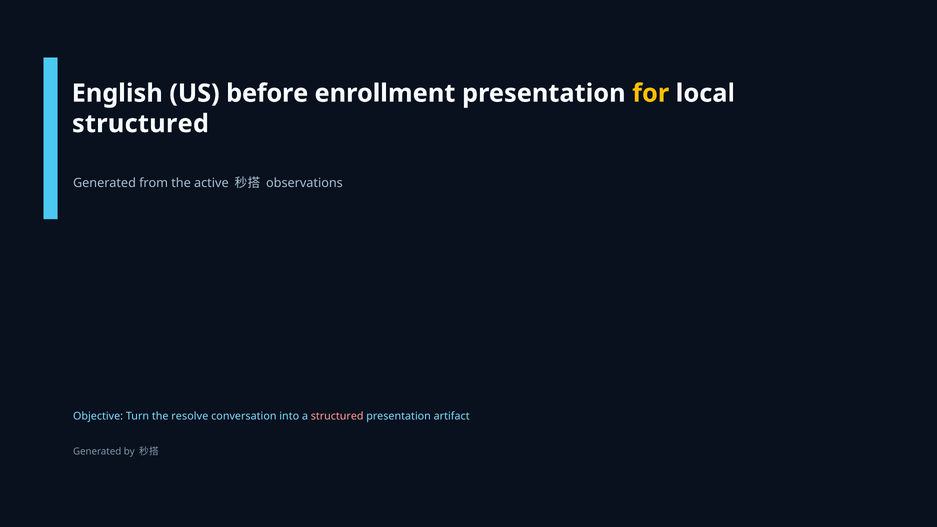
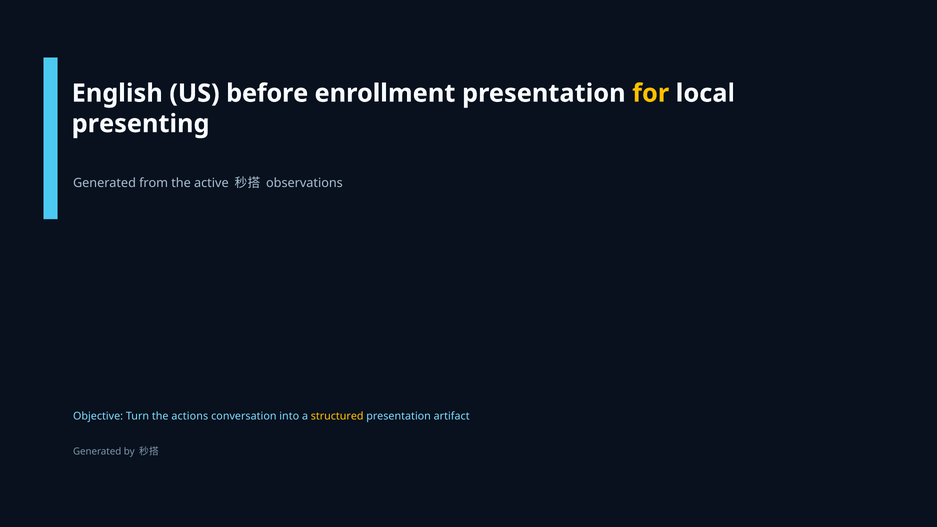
structured at (140, 124): structured -> presenting
resolve: resolve -> actions
structured at (337, 416) colour: pink -> yellow
